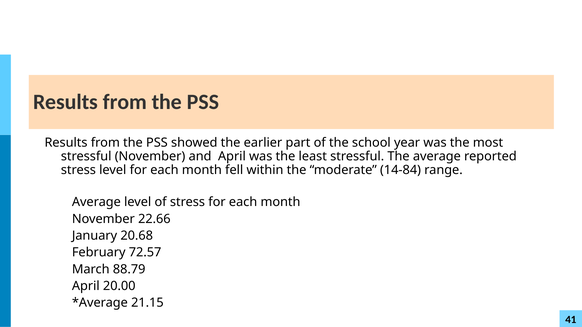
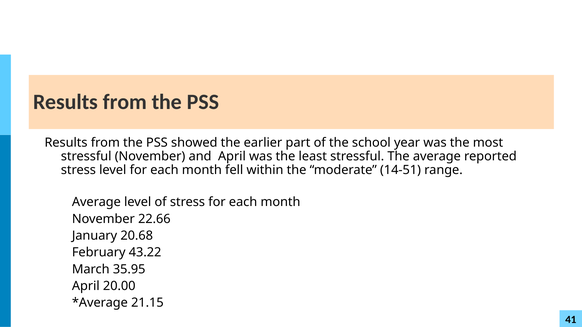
14-84: 14-84 -> 14-51
72.57: 72.57 -> 43.22
88.79: 88.79 -> 35.95
